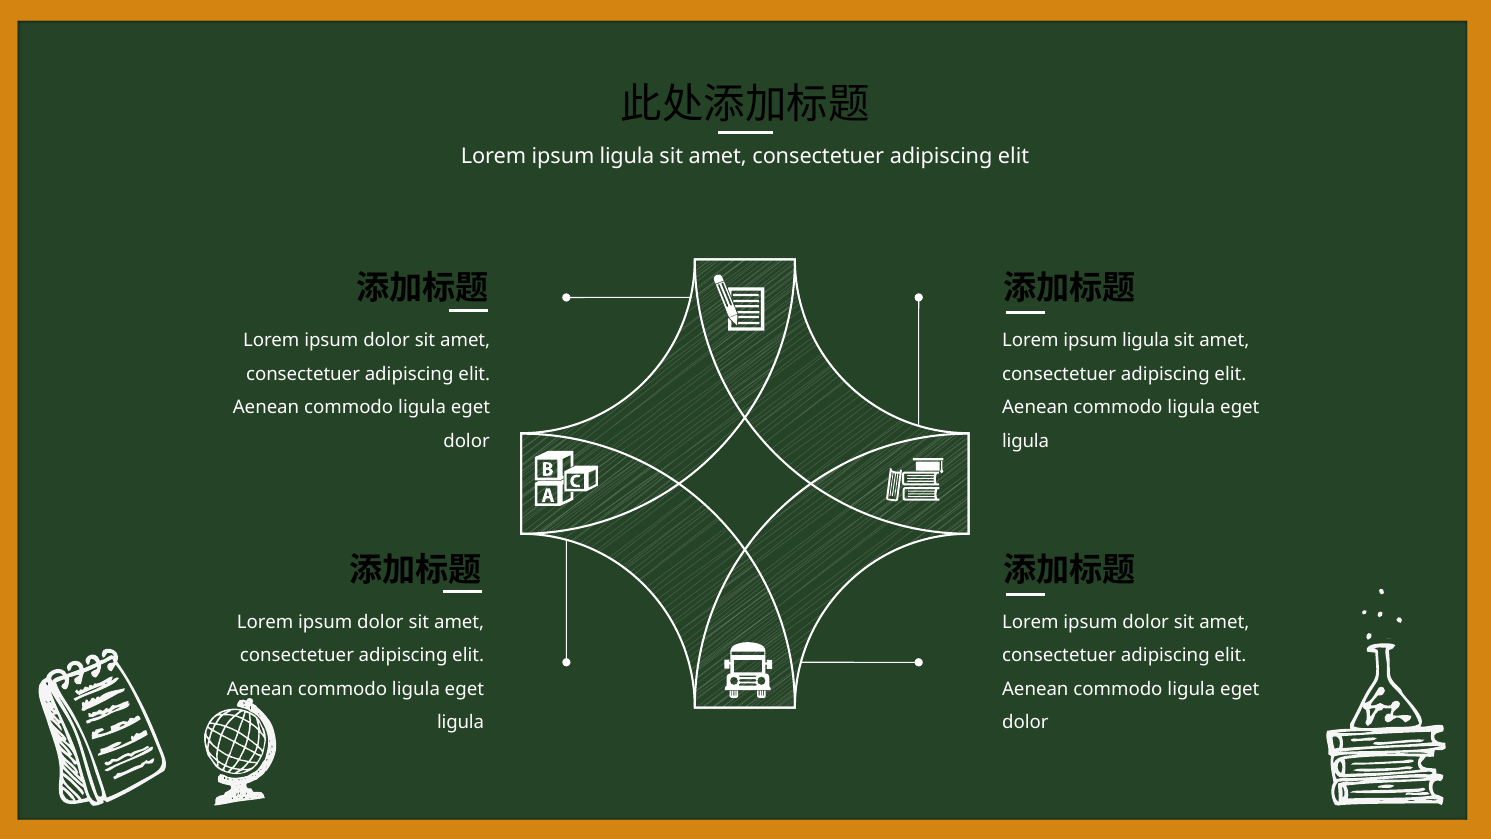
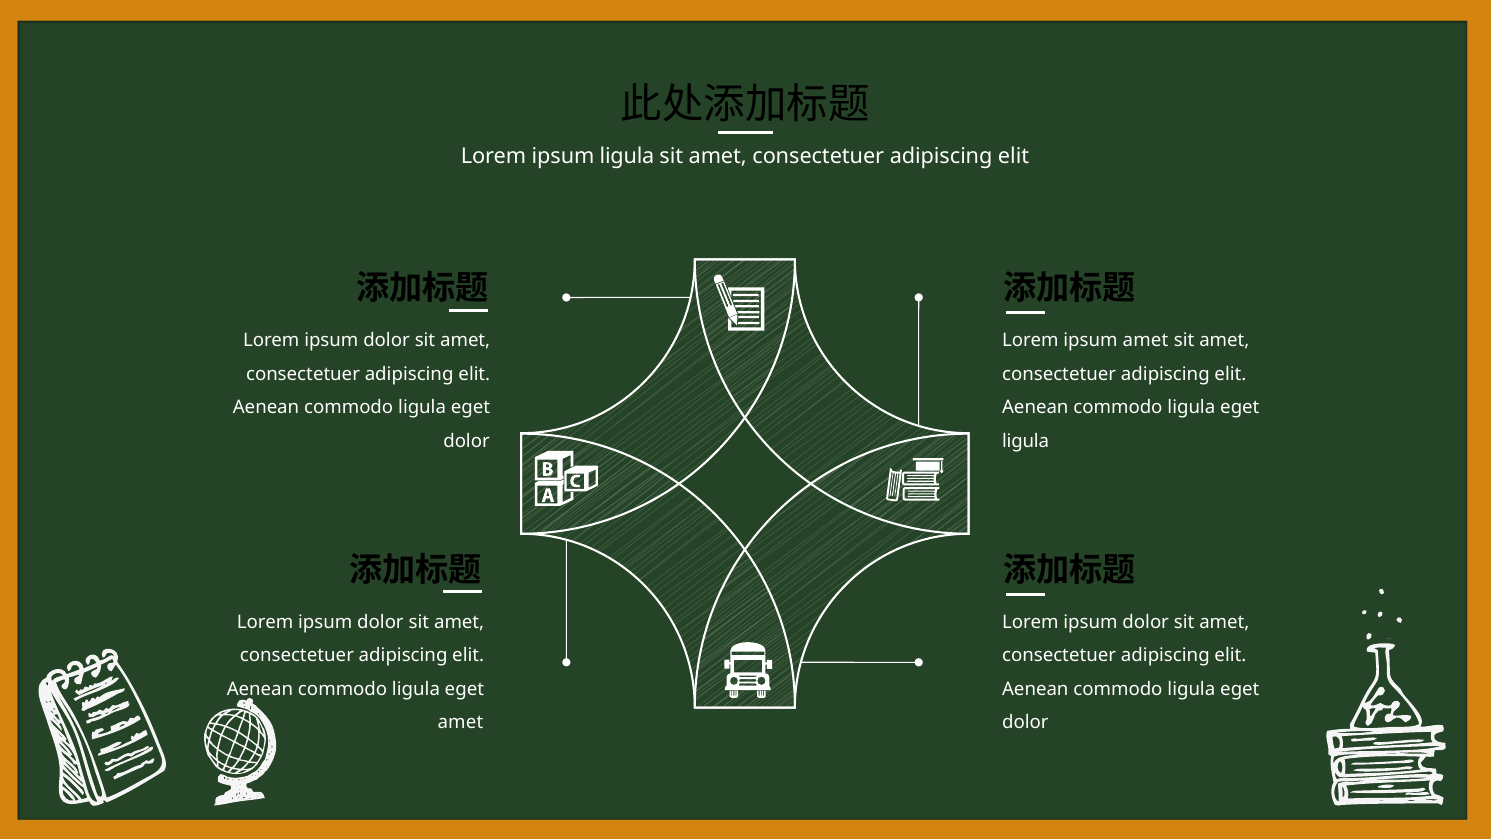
ligula at (1146, 340): ligula -> amet
ligula at (461, 723): ligula -> amet
